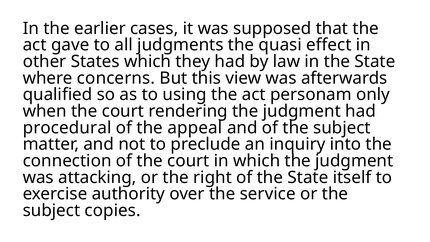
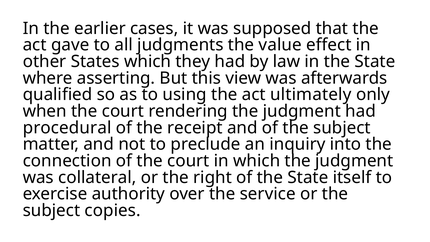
quasi: quasi -> value
concerns: concerns -> asserting
personam: personam -> ultimately
appeal: appeal -> receipt
attacking: attacking -> collateral
